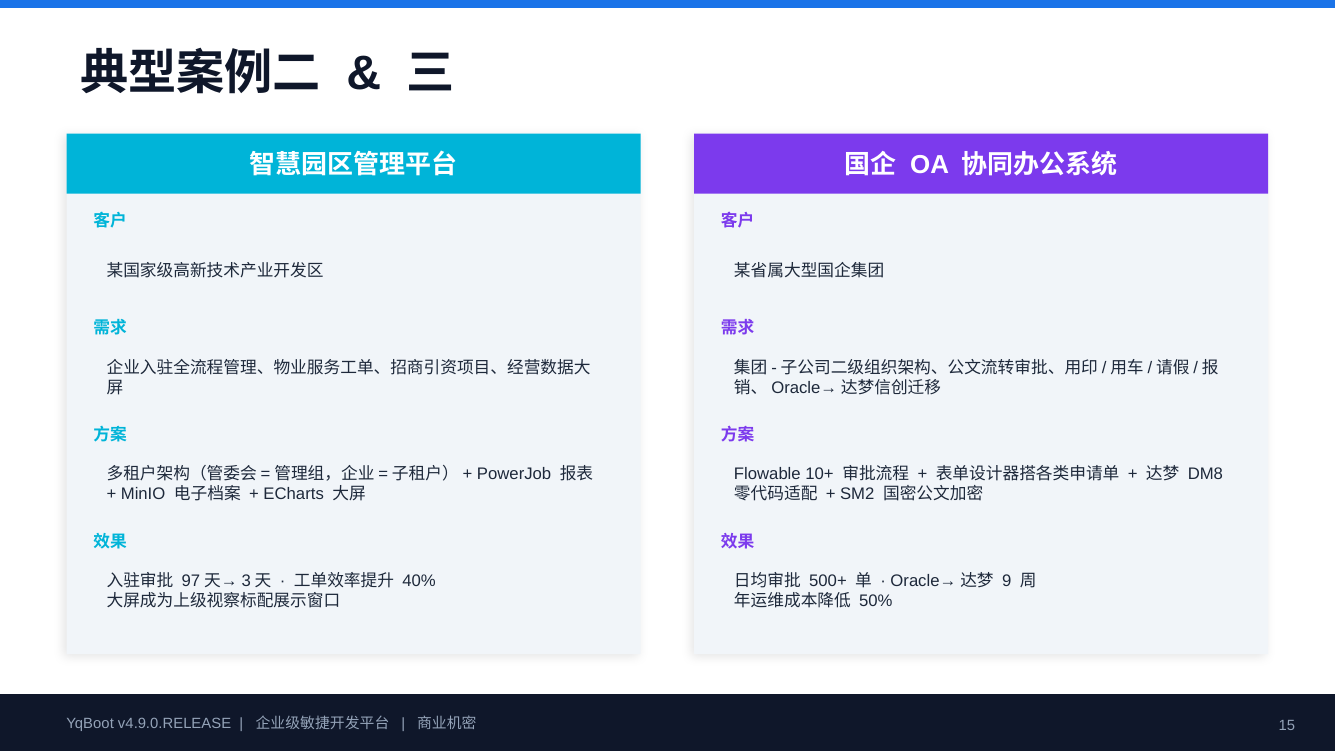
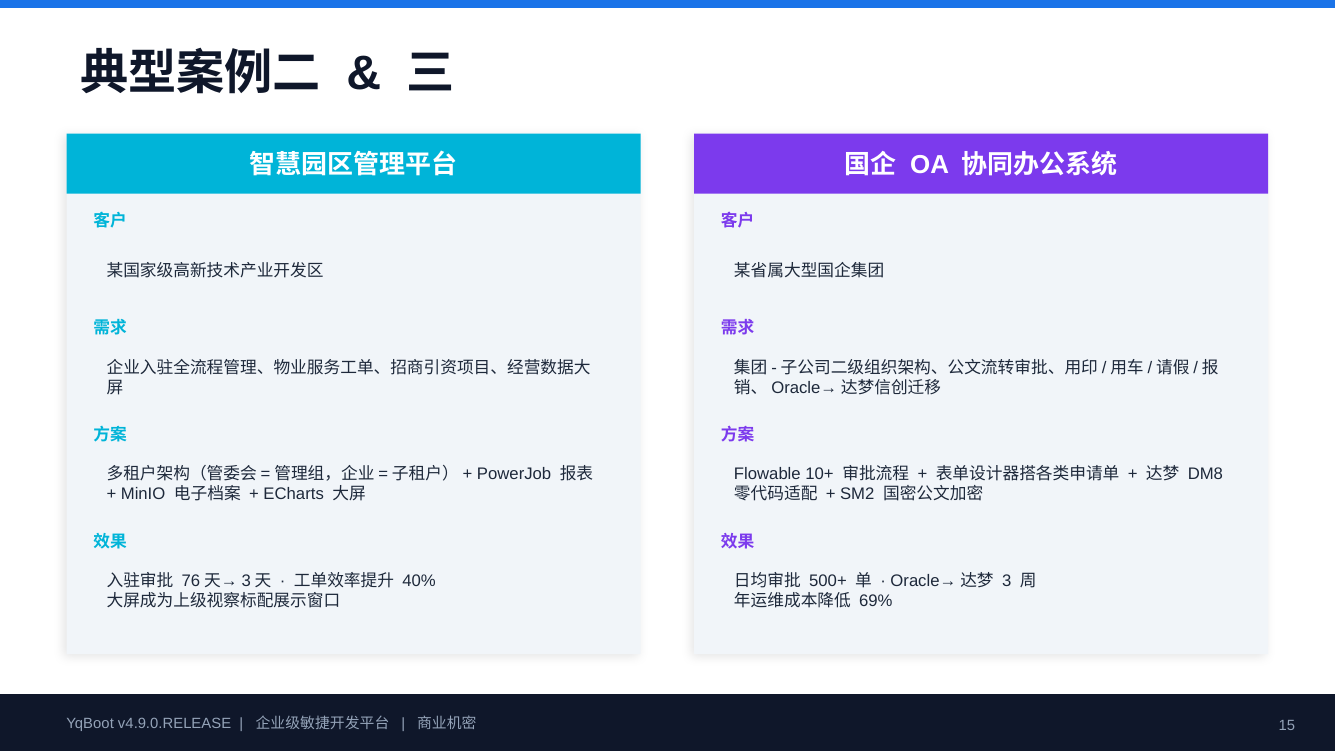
97: 97 -> 76
9 at (1007, 581): 9 -> 3
50%: 50% -> 69%
